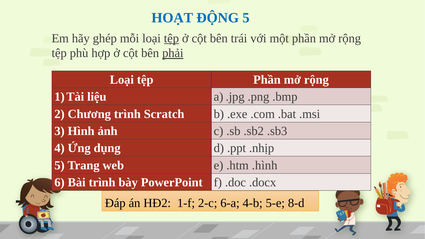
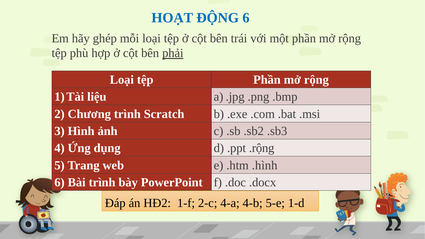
ĐỘNG 5: 5 -> 6
tệp at (171, 38) underline: present -> none
.nhịp: .nhịp -> .rộng
6-a: 6-a -> 4-a
8-d: 8-d -> 1-d
